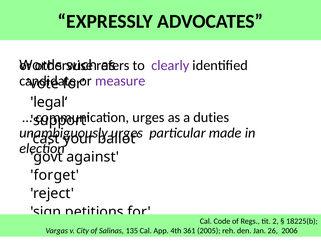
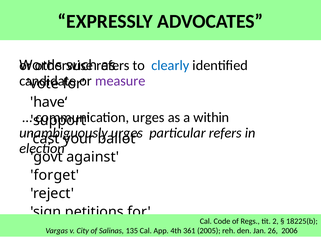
clearly colour: purple -> blue
legal‘: legal‘ -> have‘
duties: duties -> within
particular made: made -> refers
